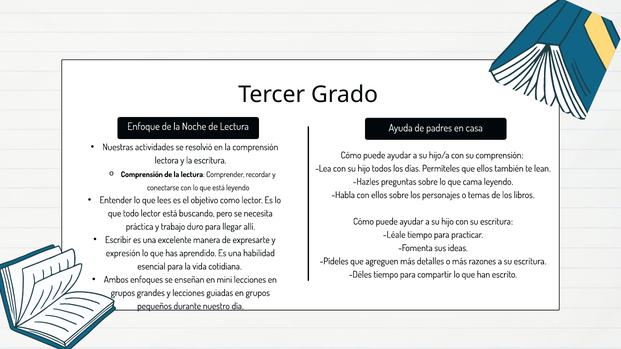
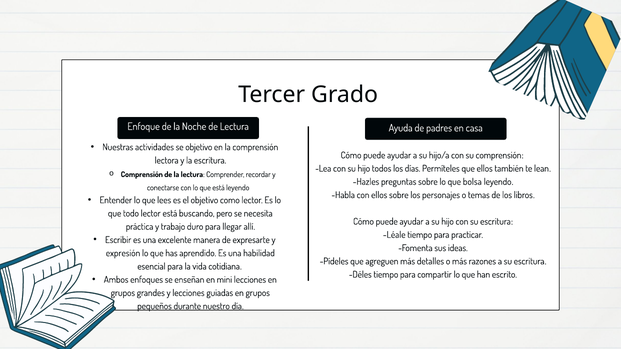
se resolvió: resolvió -> objetivo
cama: cama -> bolsa
